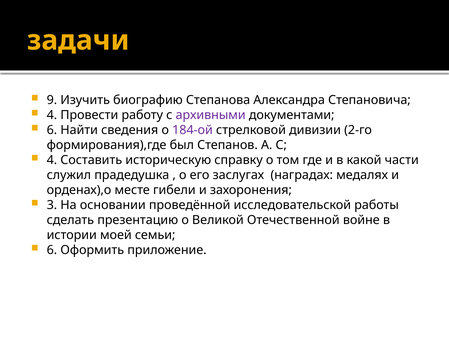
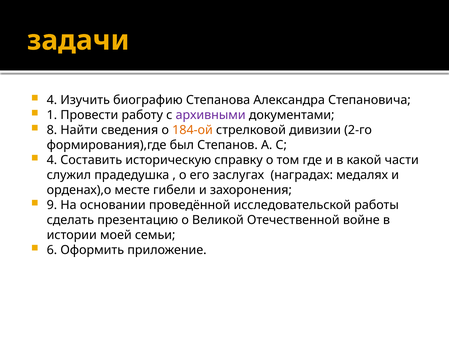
9 at (52, 100): 9 -> 4
4 at (52, 115): 4 -> 1
6 at (52, 130): 6 -> 8
184-ой colour: purple -> orange
3: 3 -> 9
